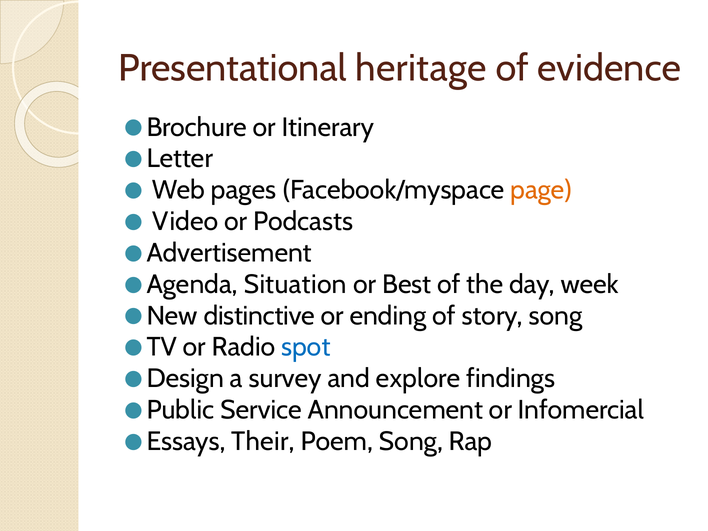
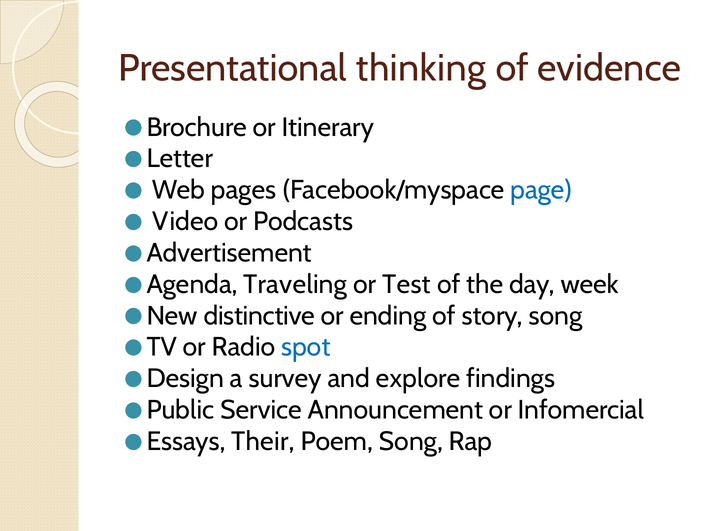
heritage: heritage -> thinking
page colour: orange -> blue
Situation: Situation -> Traveling
Best: Best -> Test
